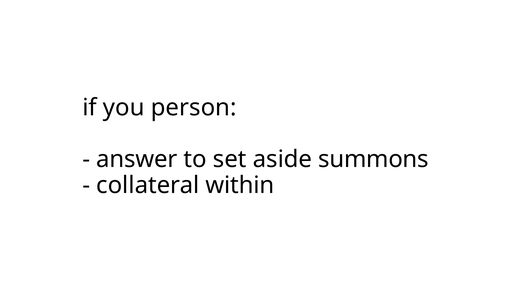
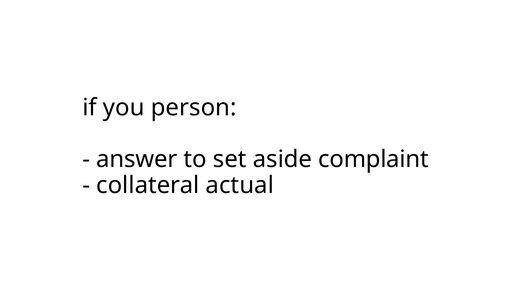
summons: summons -> complaint
within: within -> actual
